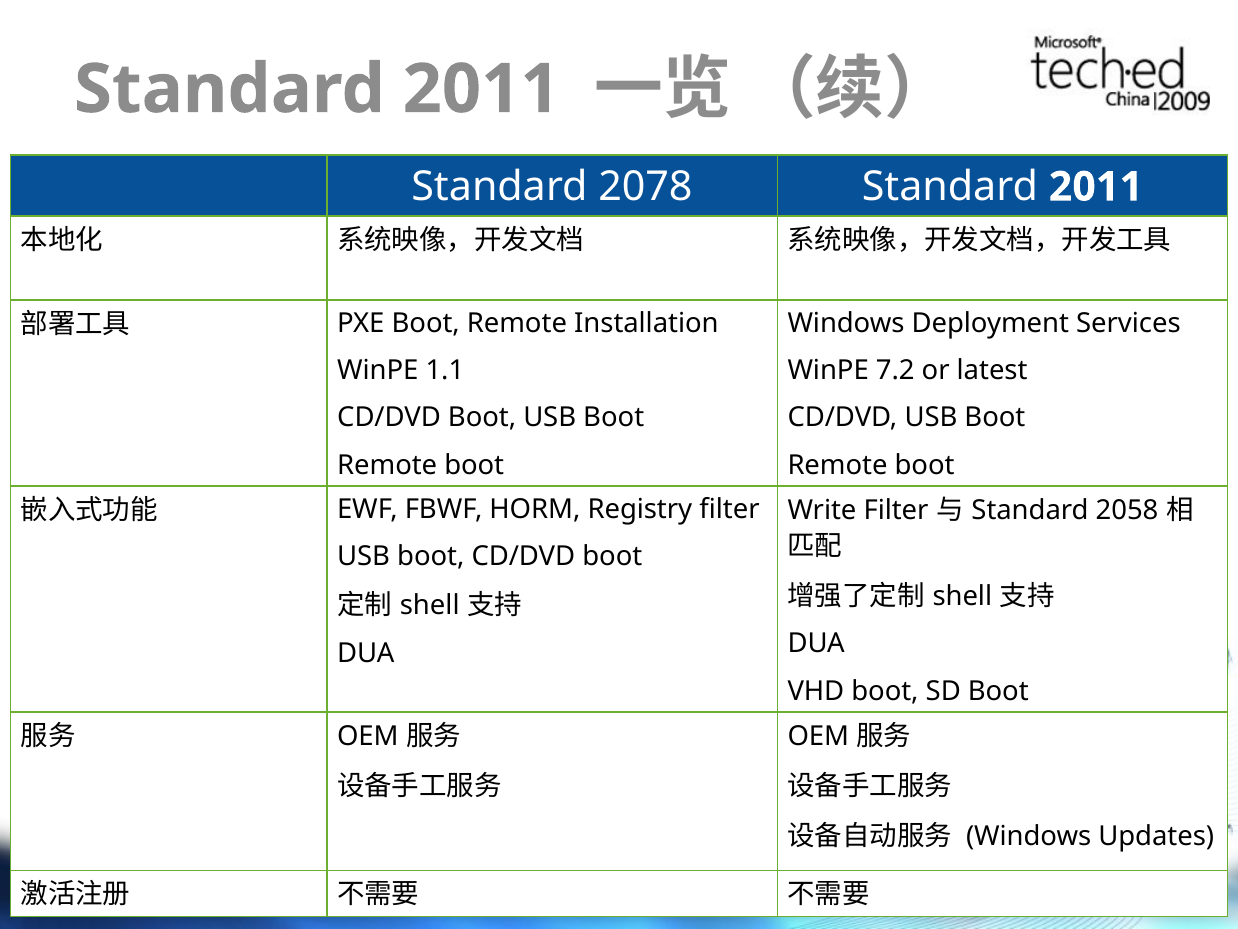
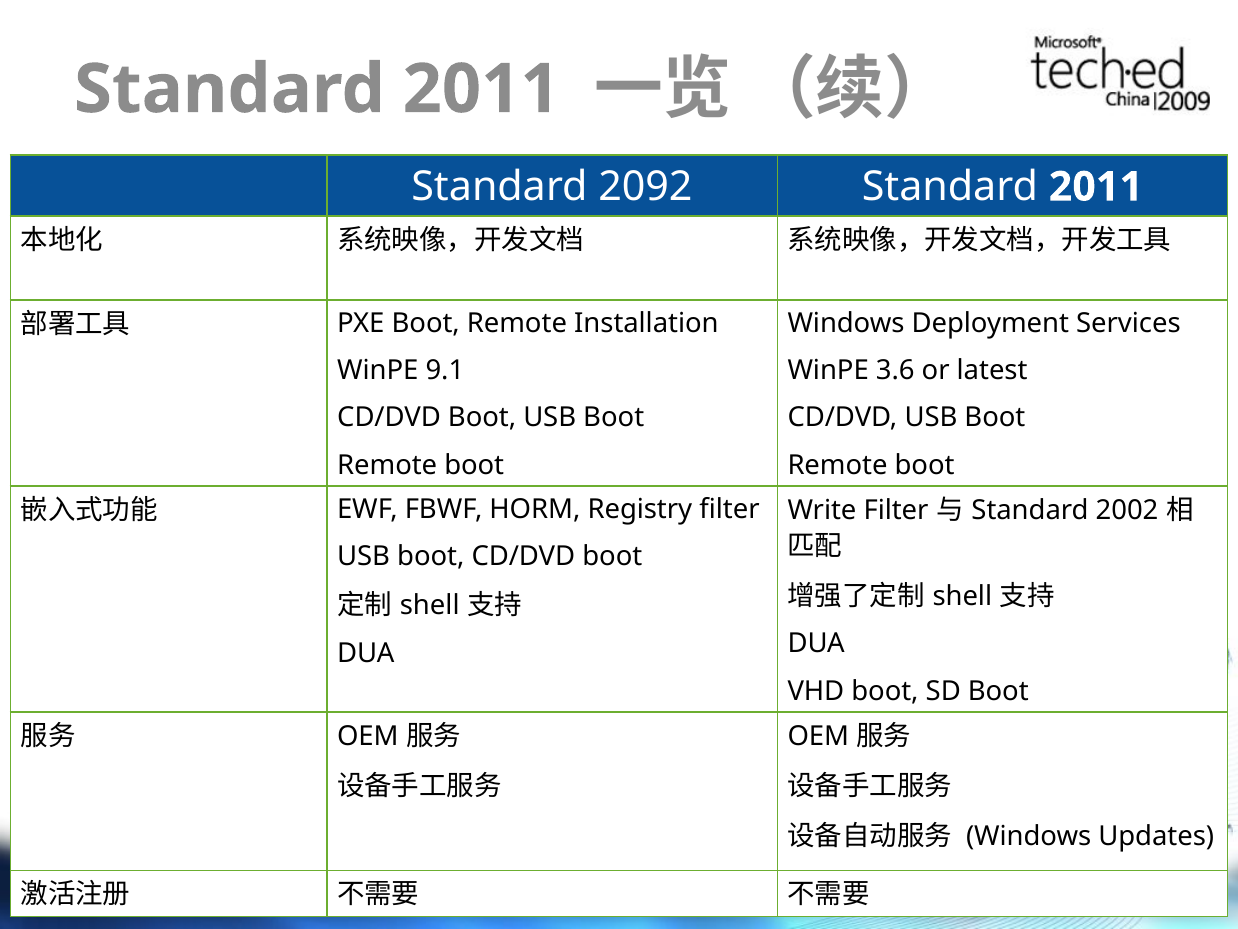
2078: 2078 -> 2092
1.1: 1.1 -> 9.1
7.2: 7.2 -> 3.6
2058: 2058 -> 2002
